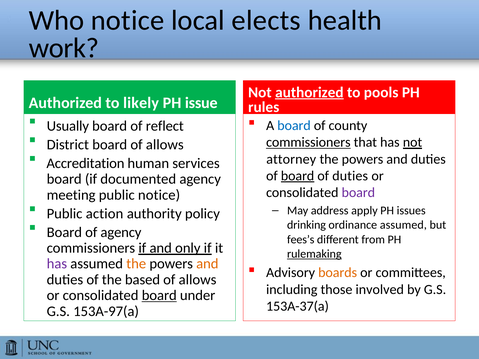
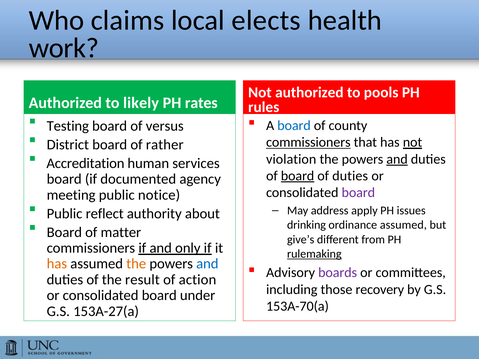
Who notice: notice -> claims
authorized at (309, 92) underline: present -> none
issue: issue -> rates
Usually: Usually -> Testing
reflect: reflect -> versus
board of allows: allows -> rather
attorney: attorney -> violation
and at (397, 159) underline: none -> present
action: action -> reflect
policy: policy -> about
of agency: agency -> matter
fees’s: fees’s -> give’s
has at (57, 264) colour: purple -> orange
and at (207, 264) colour: orange -> blue
boards colour: orange -> purple
based: based -> result
allows at (198, 280): allows -> action
involved: involved -> recovery
board at (159, 296) underline: present -> none
153A-37(a: 153A-37(a -> 153A-70(a
153A-97(a: 153A-97(a -> 153A-27(a
